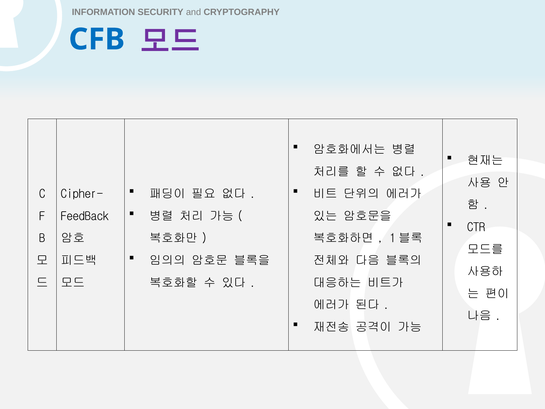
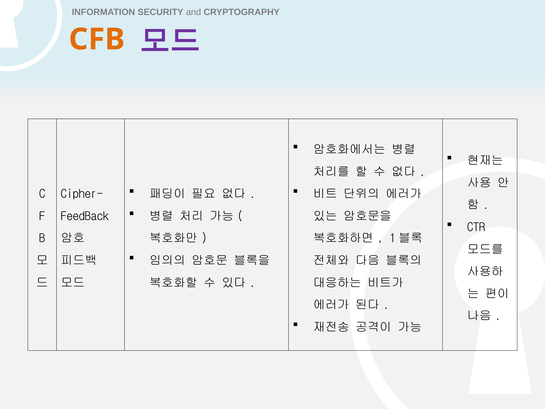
CFB colour: blue -> orange
